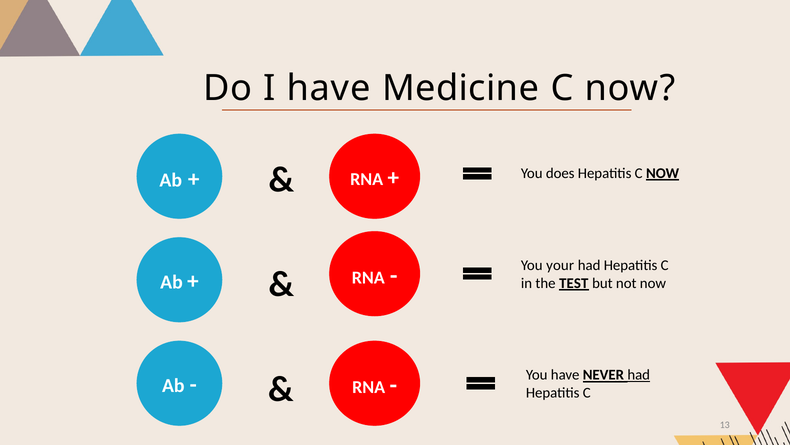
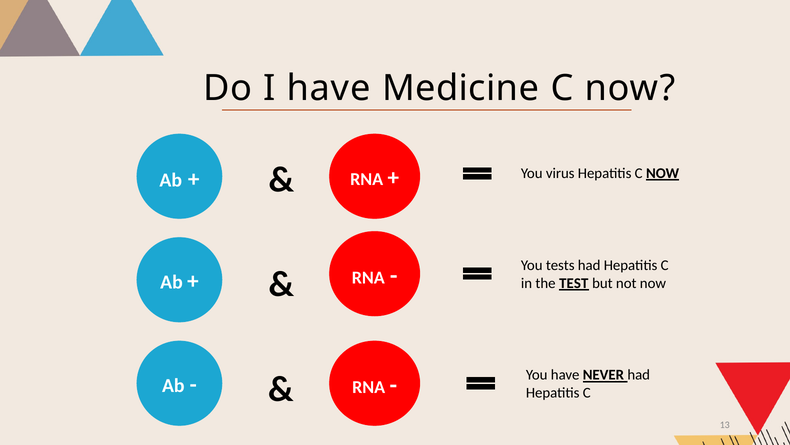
does: does -> virus
your: your -> tests
had at (639, 375) underline: present -> none
